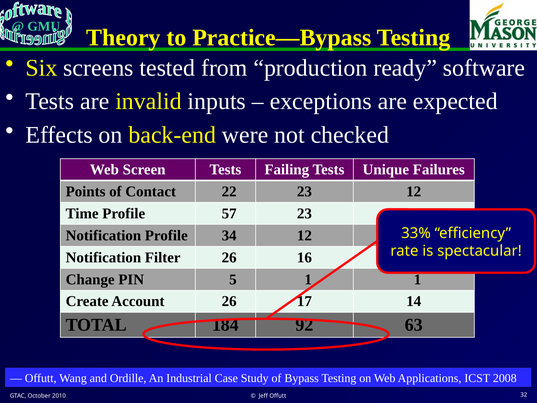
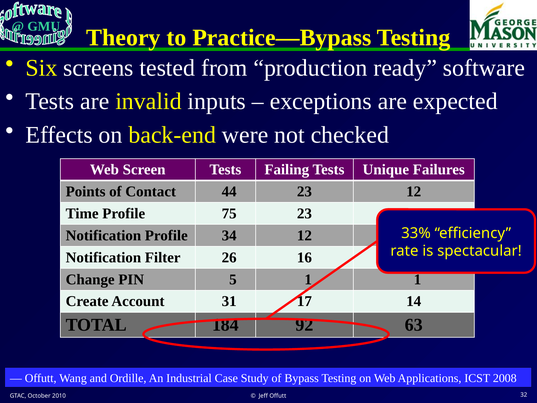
22: 22 -> 44
57: 57 -> 75
Account 26: 26 -> 31
